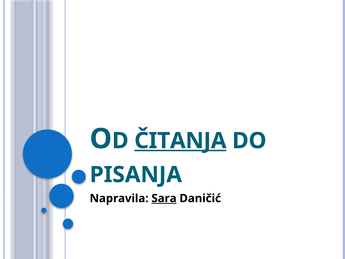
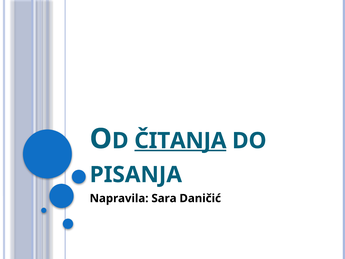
Sara underline: present -> none
